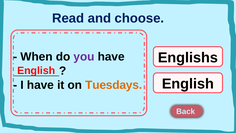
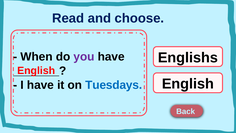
Tuesdays colour: orange -> blue
